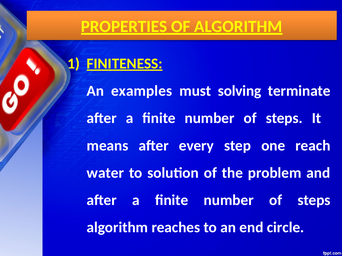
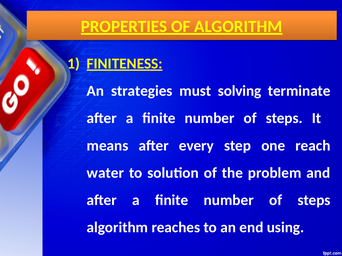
examples: examples -> strategies
circle: circle -> using
